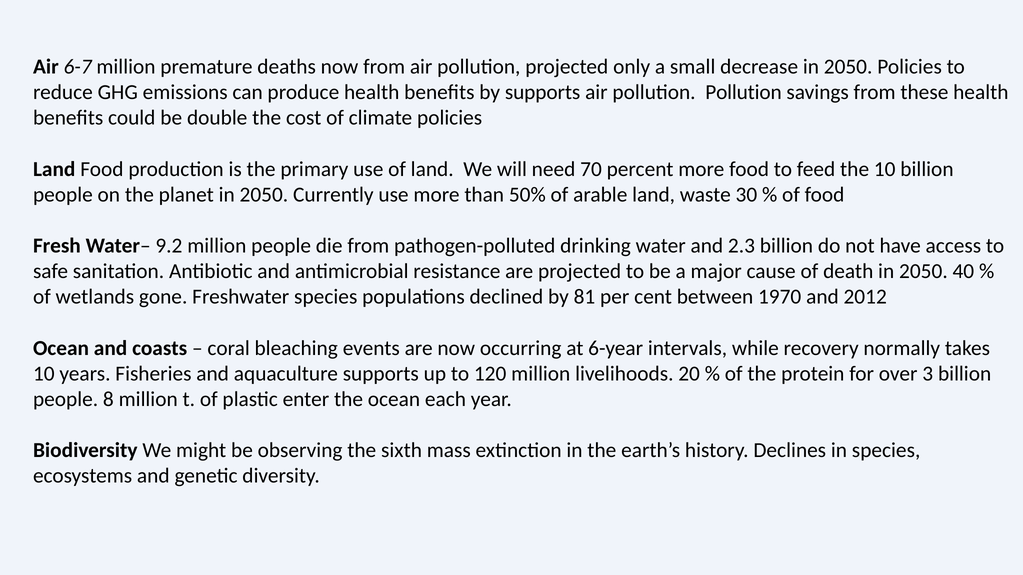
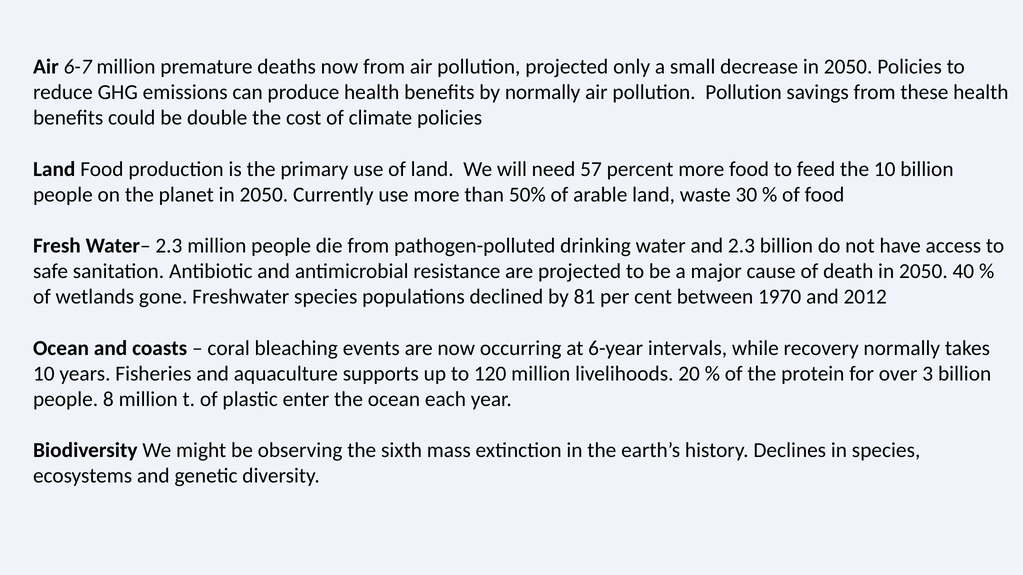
by supports: supports -> normally
70: 70 -> 57
Water– 9.2: 9.2 -> 2.3
